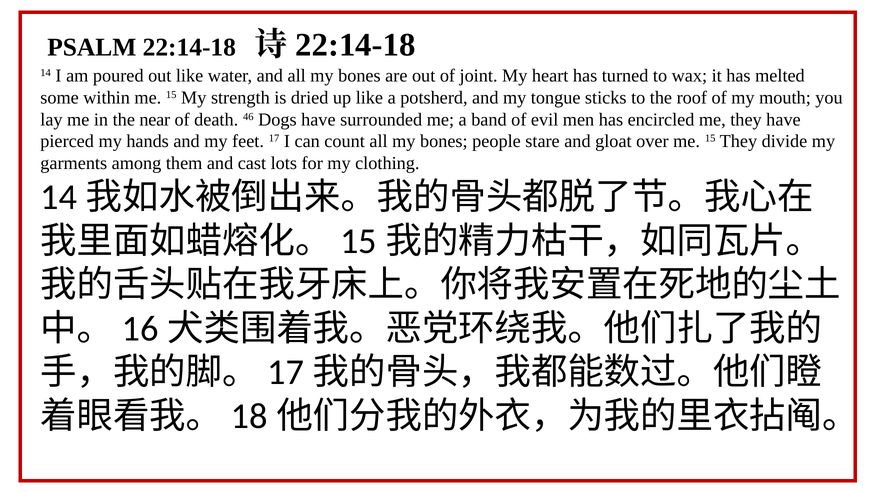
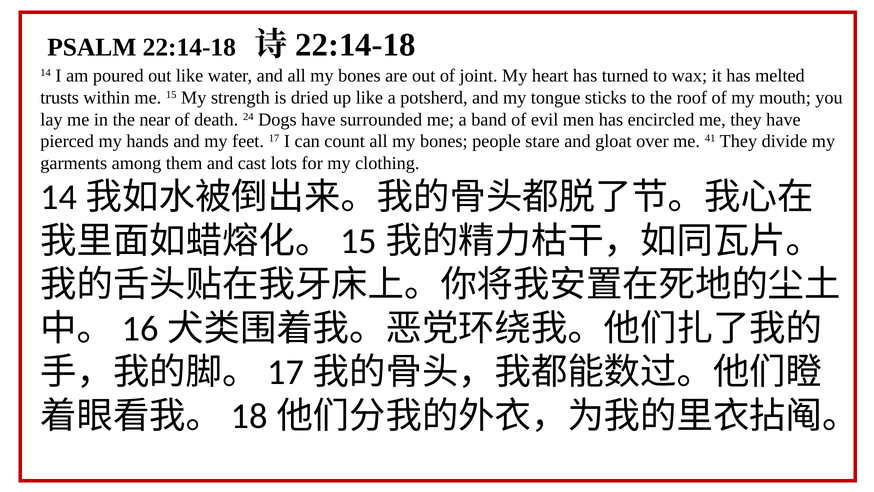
some: some -> trusts
46: 46 -> 24
over me 15: 15 -> 41
